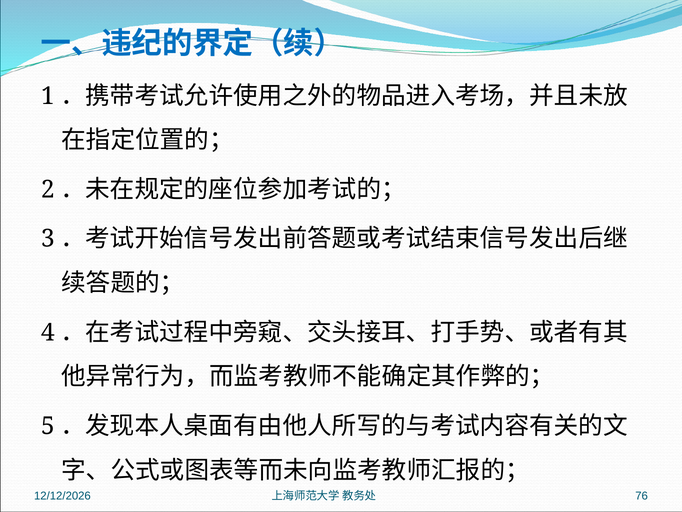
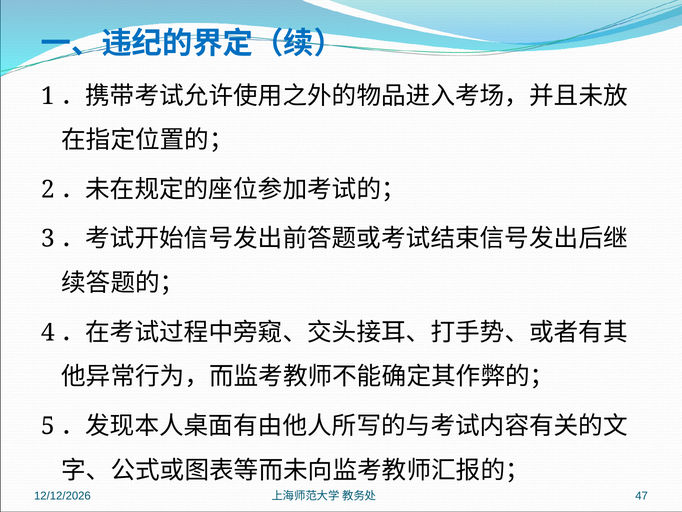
76: 76 -> 47
